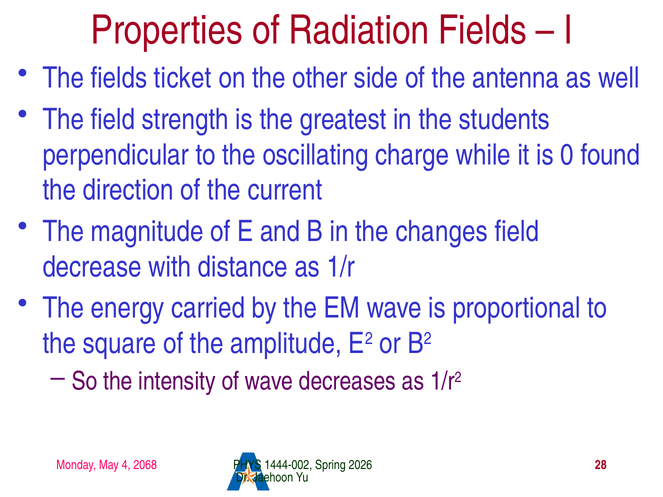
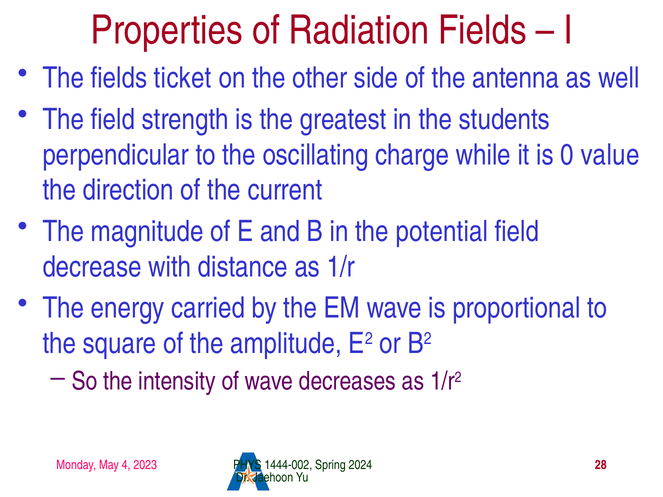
found: found -> value
changes: changes -> potential
2068: 2068 -> 2023
2026: 2026 -> 2024
